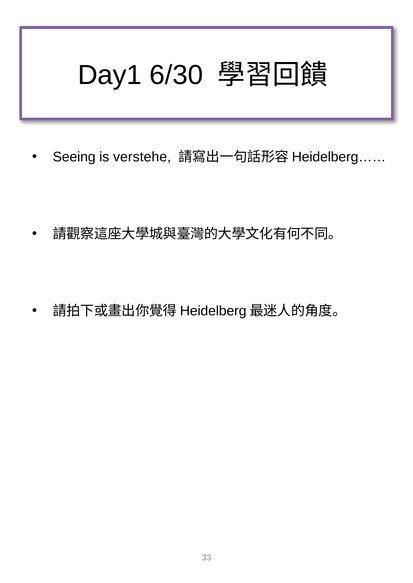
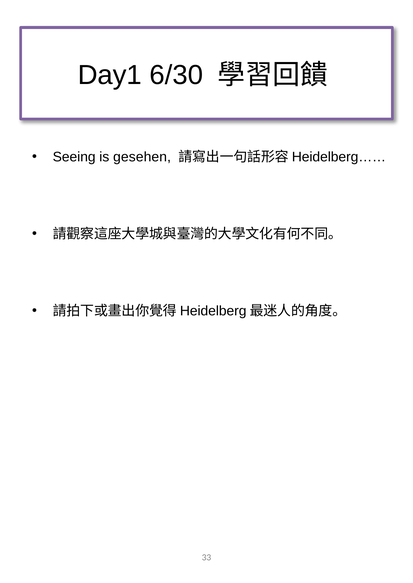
verstehe: verstehe -> gesehen
